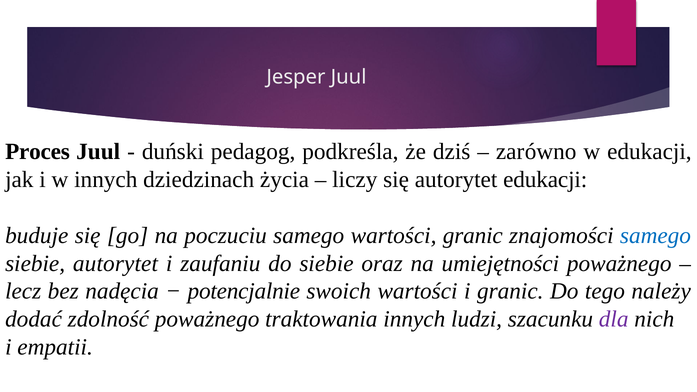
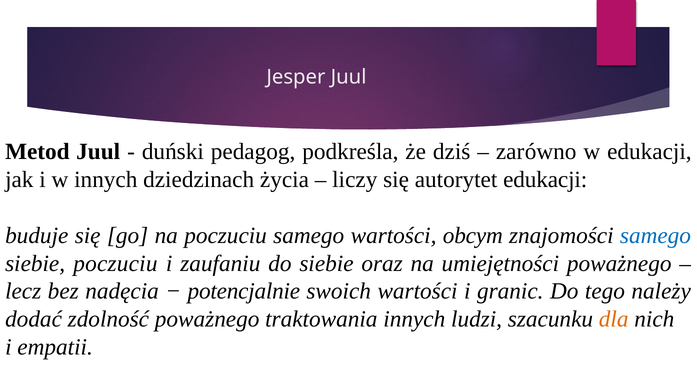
Proces: Proces -> Metod
wartości granic: granic -> obcym
siebie autorytet: autorytet -> poczuciu
dla colour: purple -> orange
